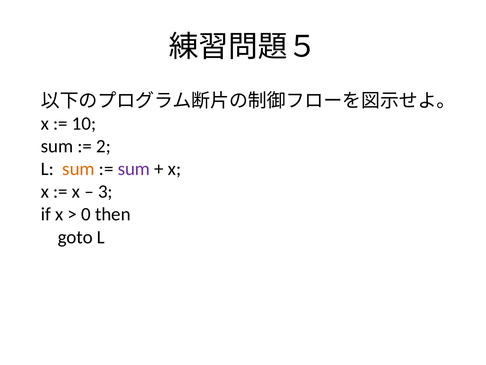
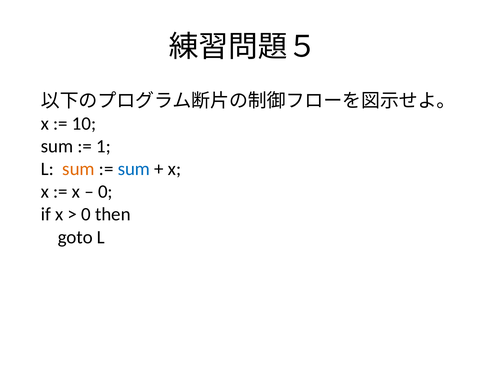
2: 2 -> 1
sum at (134, 169) colour: purple -> blue
3 at (105, 191): 3 -> 0
